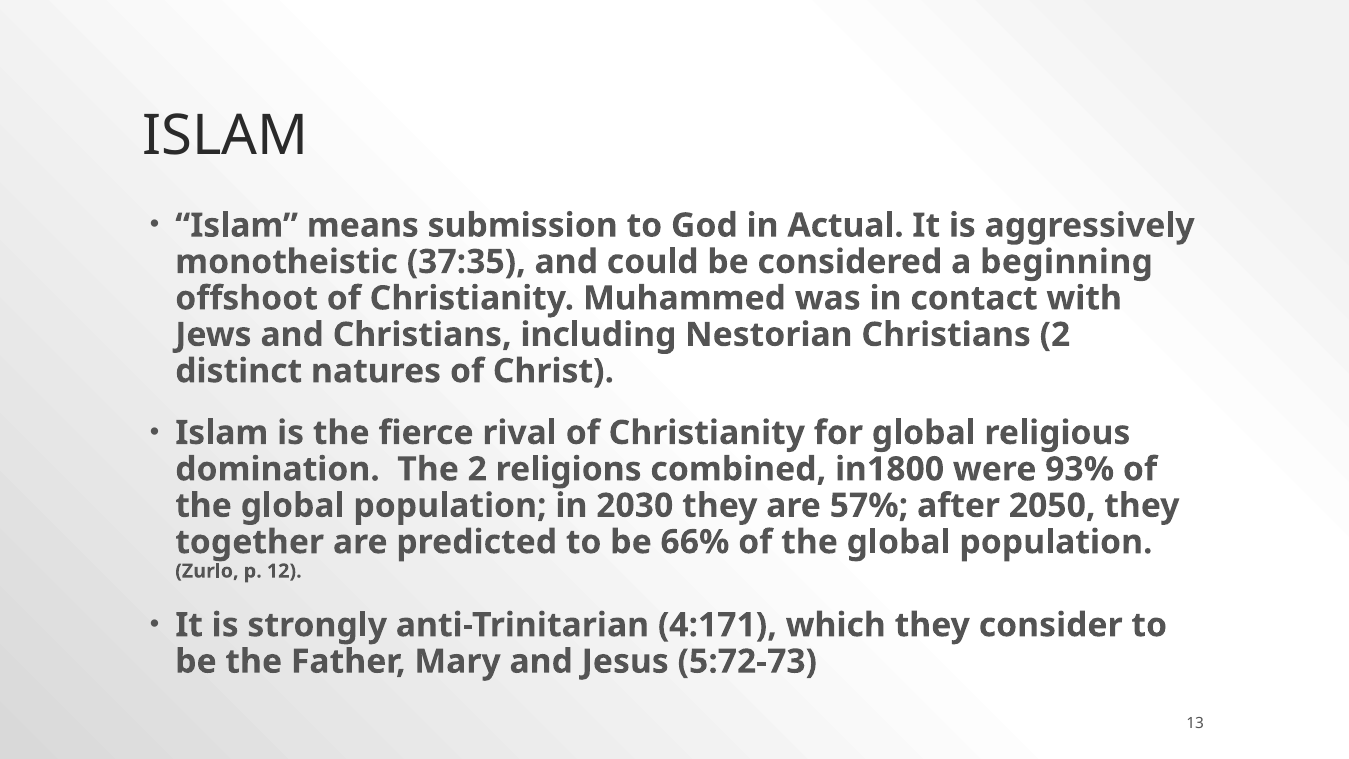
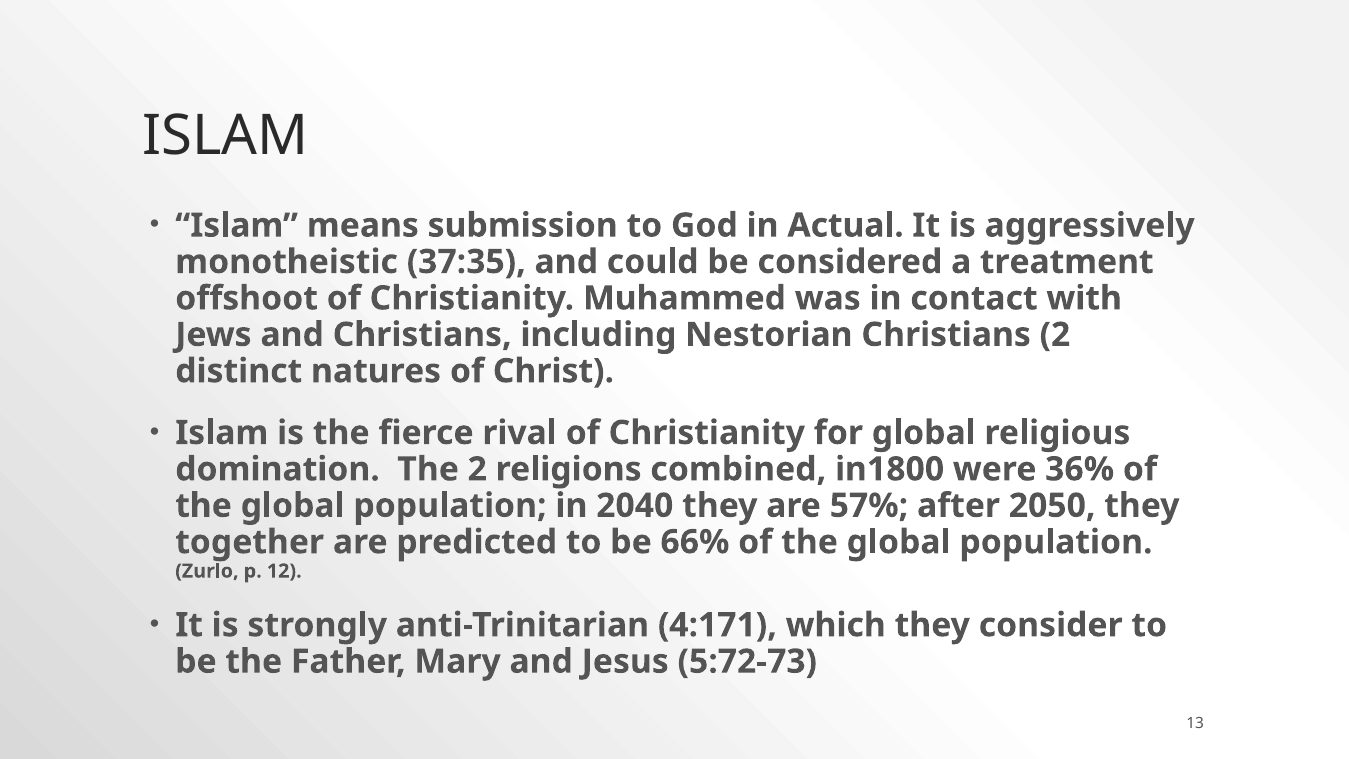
beginning: beginning -> treatment
93%: 93% -> 36%
2030: 2030 -> 2040
